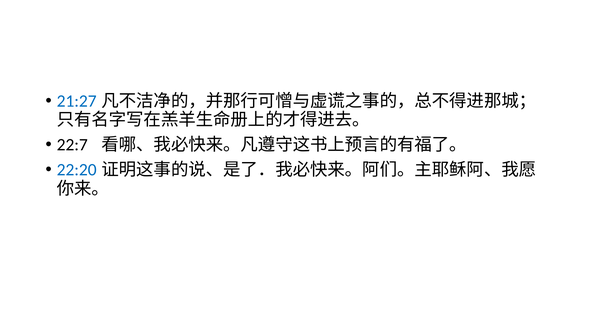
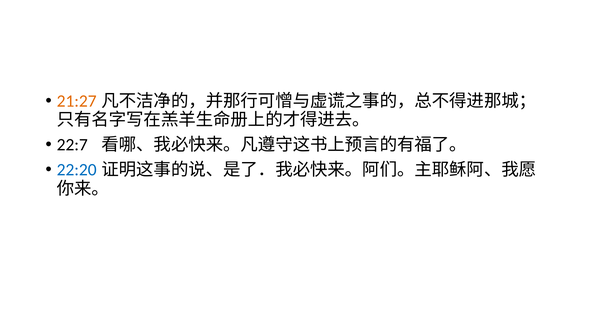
21:27 colour: blue -> orange
